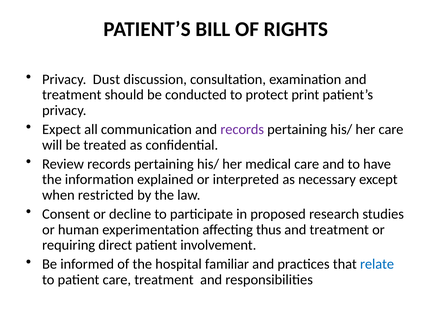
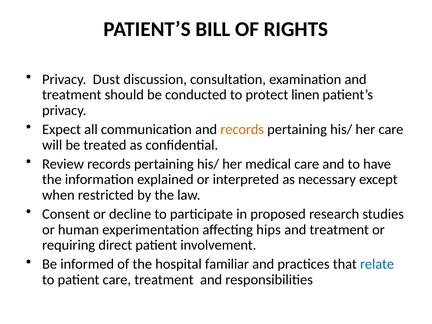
print: print -> linen
records at (242, 129) colour: purple -> orange
thus: thus -> hips
